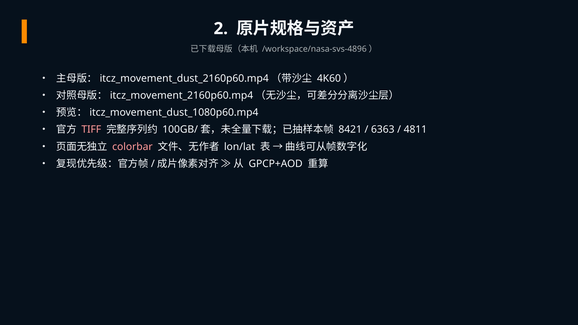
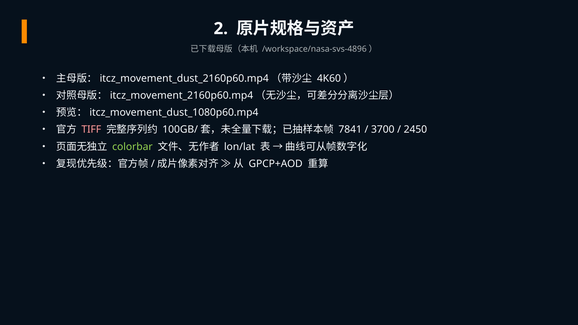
8421: 8421 -> 7841
6363: 6363 -> 3700
4811: 4811 -> 2450
colorbar colour: pink -> light green
